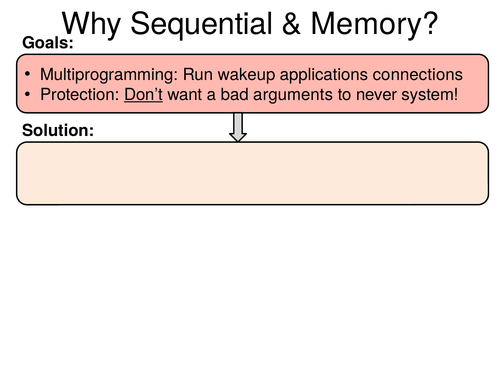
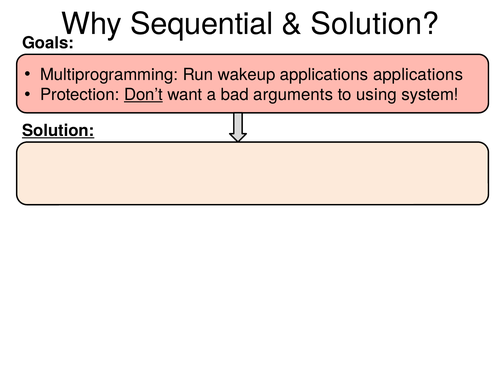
Memory at (375, 24): Memory -> Solution
applications connections: connections -> applications
never: never -> using
Solution at (58, 131) underline: none -> present
